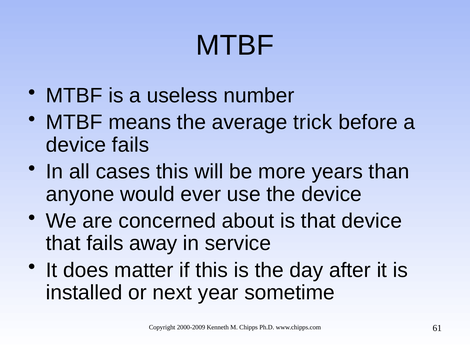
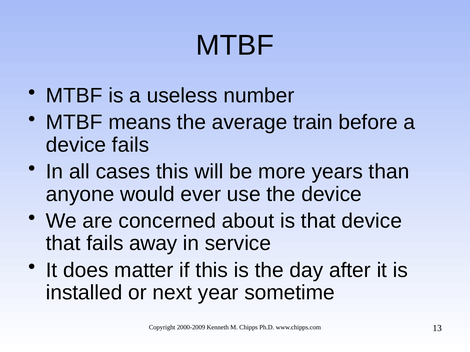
trick: trick -> train
61: 61 -> 13
